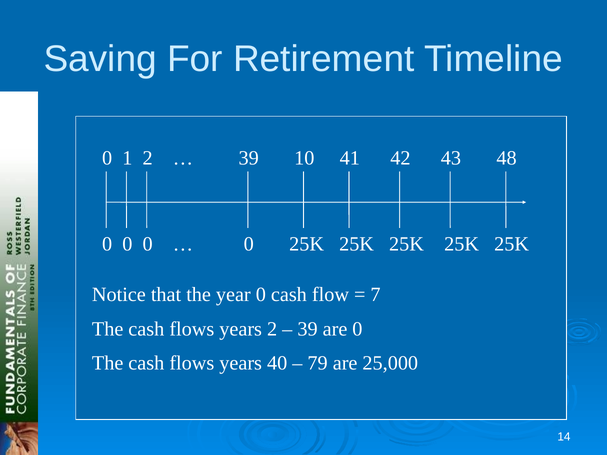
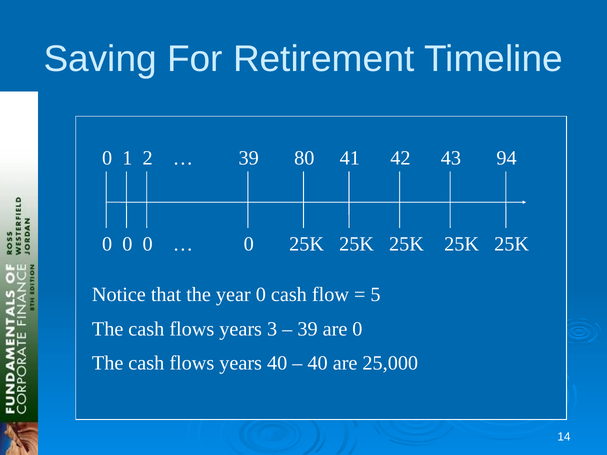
10: 10 -> 80
48: 48 -> 94
7: 7 -> 5
years 2: 2 -> 3
79 at (318, 364): 79 -> 40
